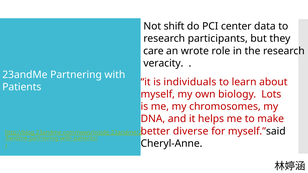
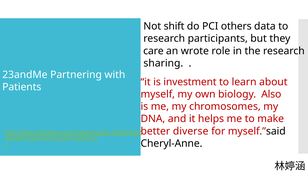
center: center -> others
veracity: veracity -> sharing
individuals: individuals -> investment
Lots: Lots -> Also
